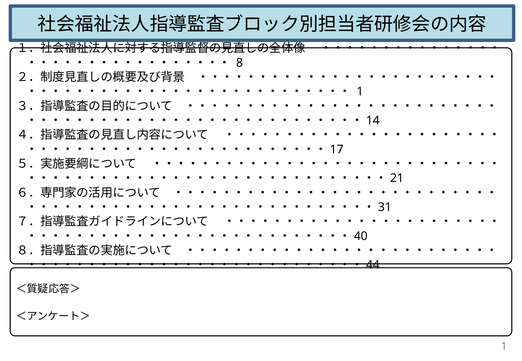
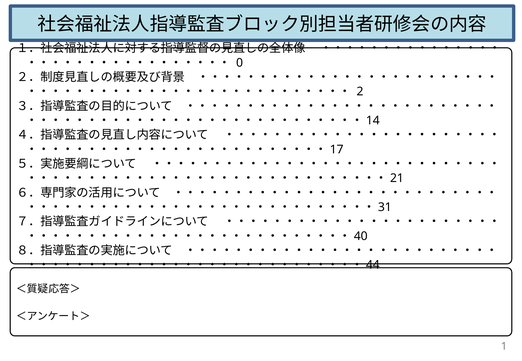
8: 8 -> 0
1 at (360, 92): 1 -> 2
